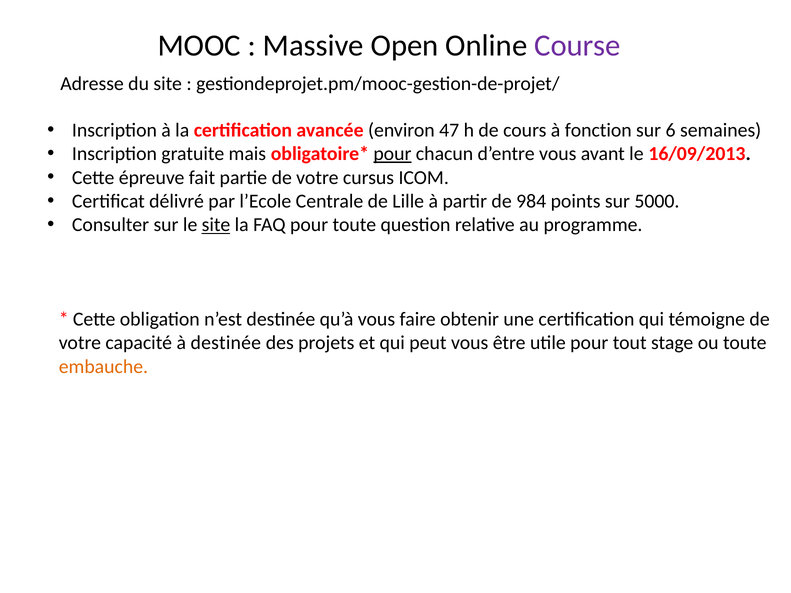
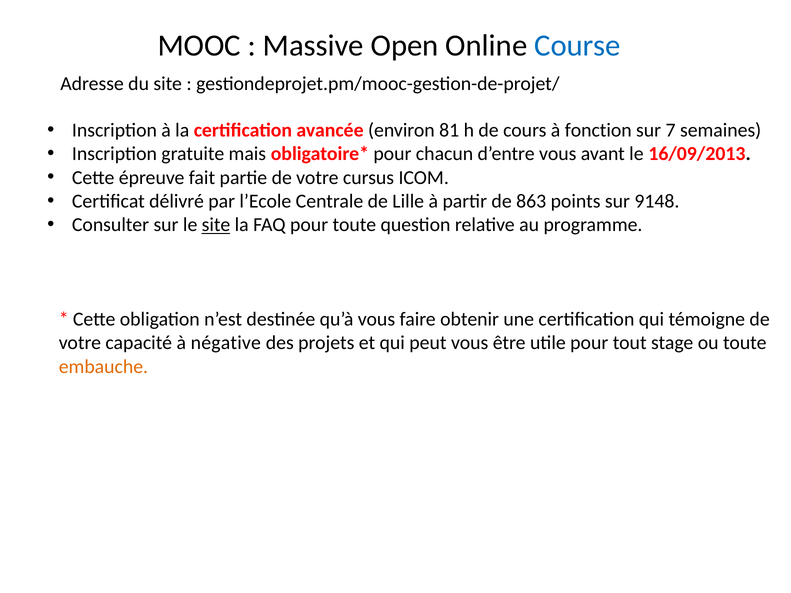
Course colour: purple -> blue
47: 47 -> 81
6: 6 -> 7
pour at (392, 154) underline: present -> none
984: 984 -> 863
5000: 5000 -> 9148
à destinée: destinée -> négative
